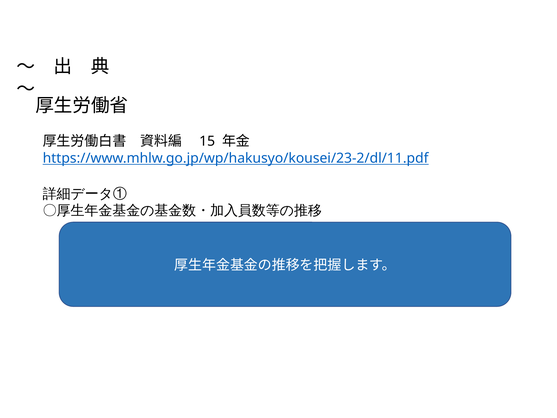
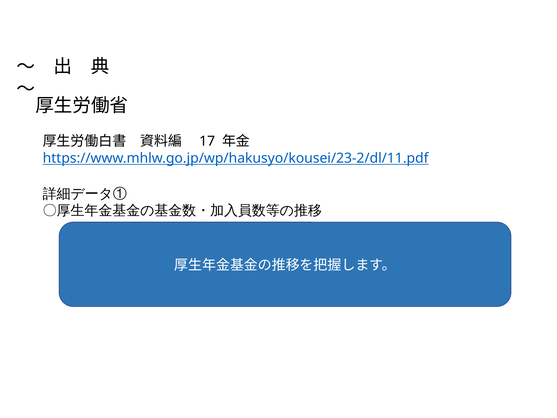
15: 15 -> 17
